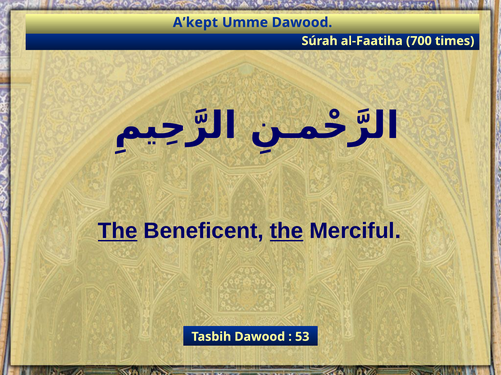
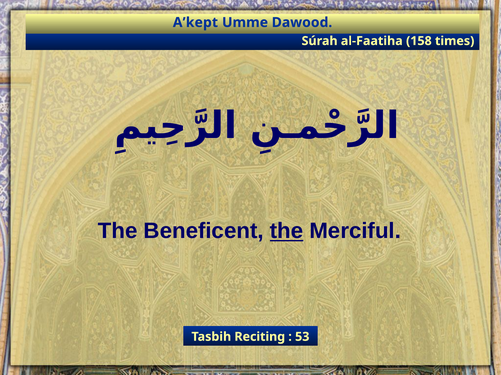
700: 700 -> 158
The at (118, 231) underline: present -> none
Tasbih Dawood: Dawood -> Reciting
